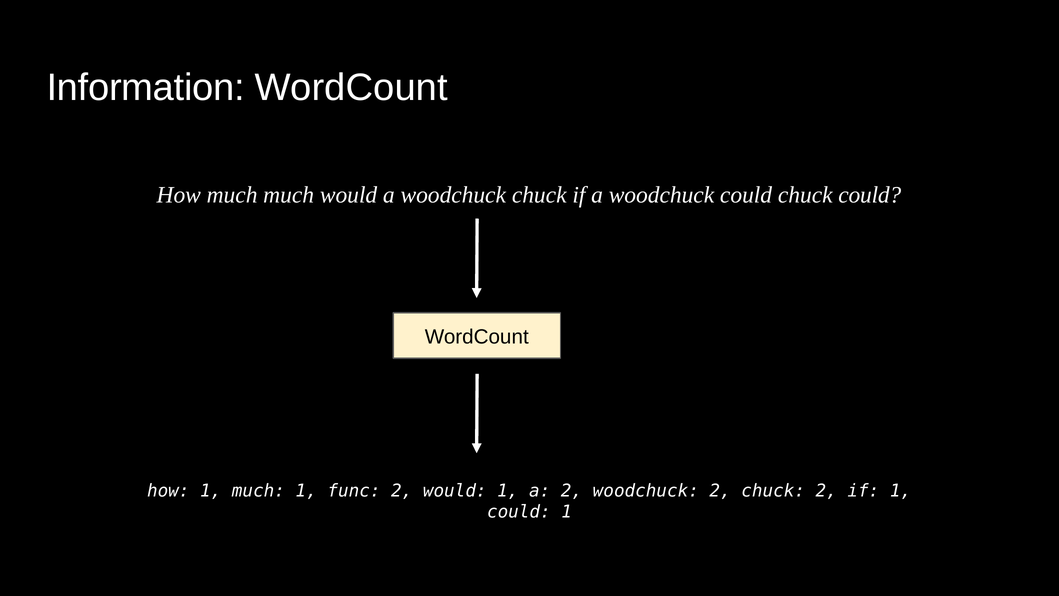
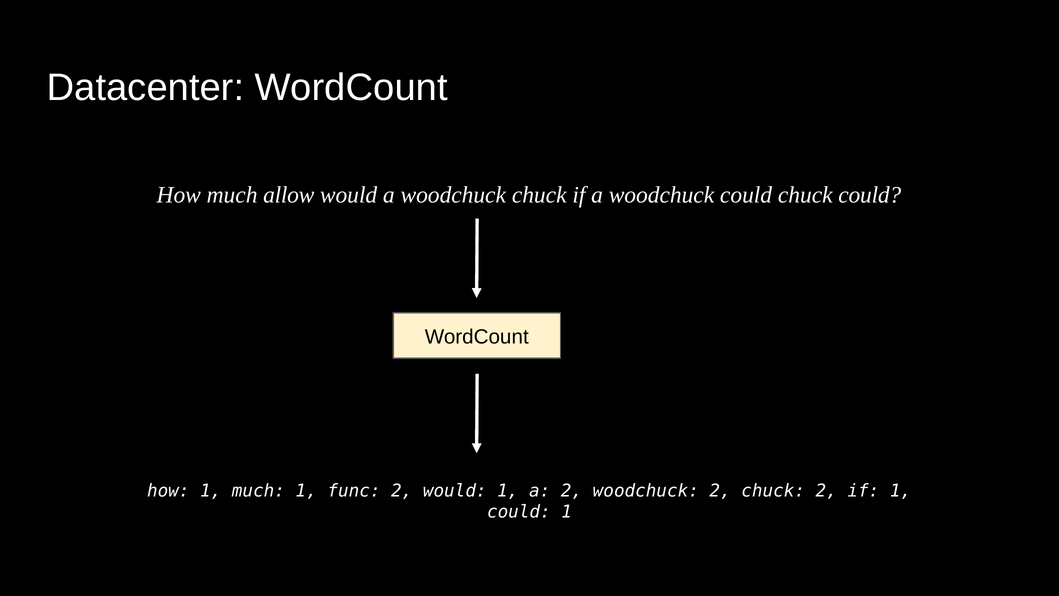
Information: Information -> Datacenter
much much: much -> allow
